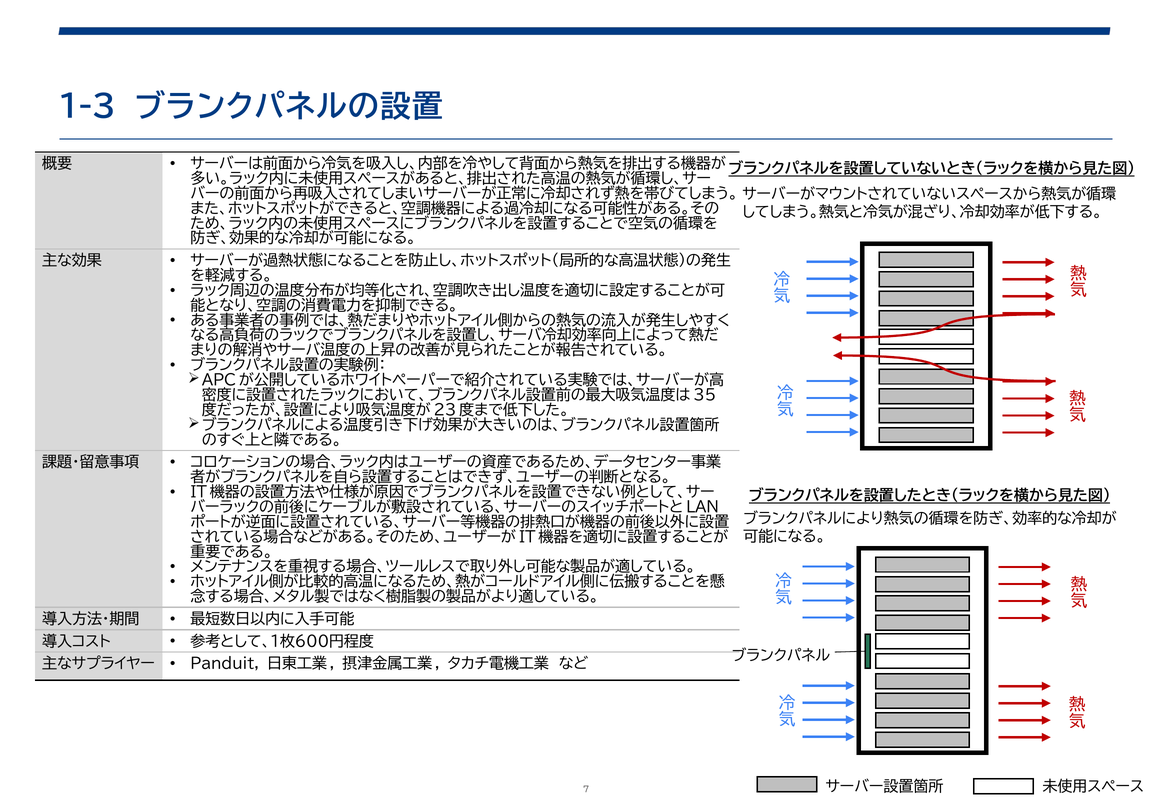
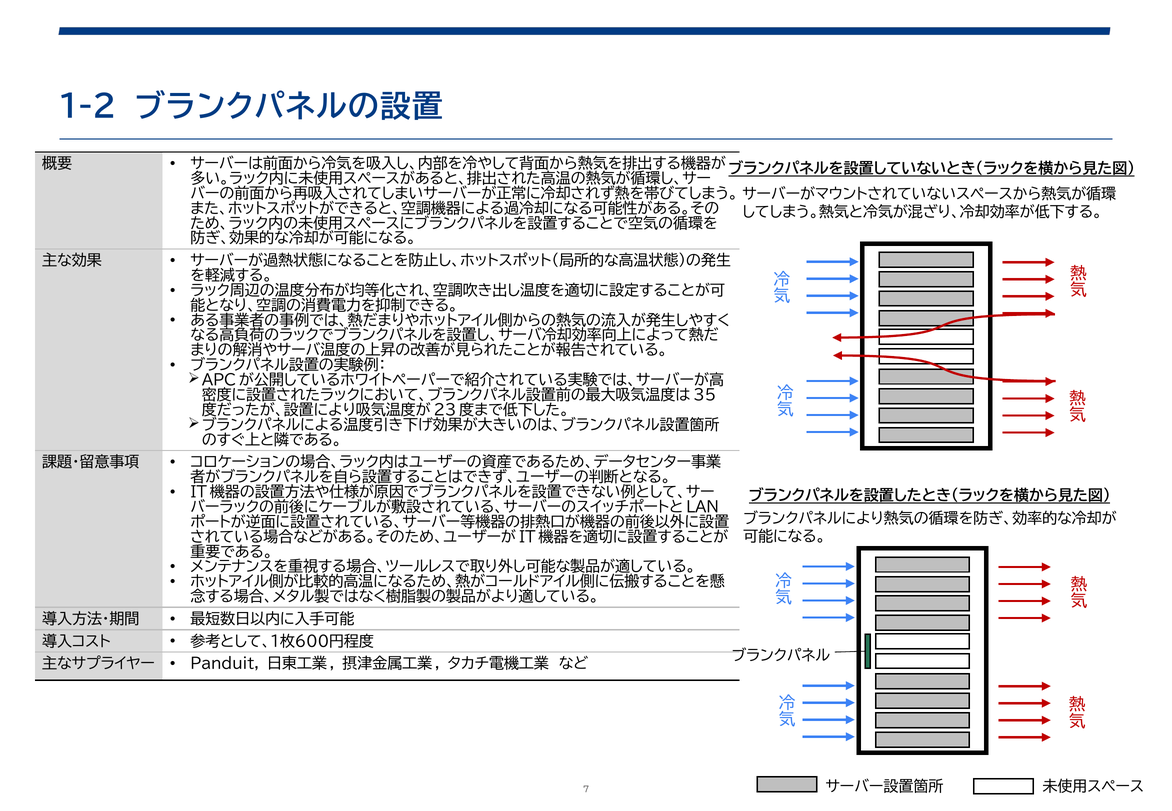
1-3: 1-3 -> 1-2
